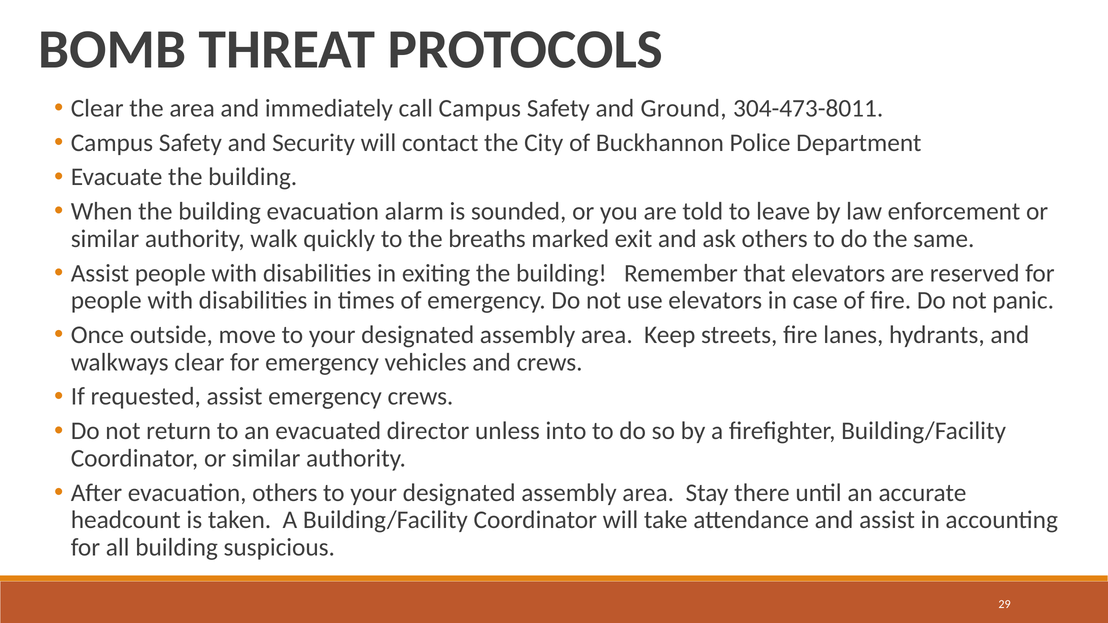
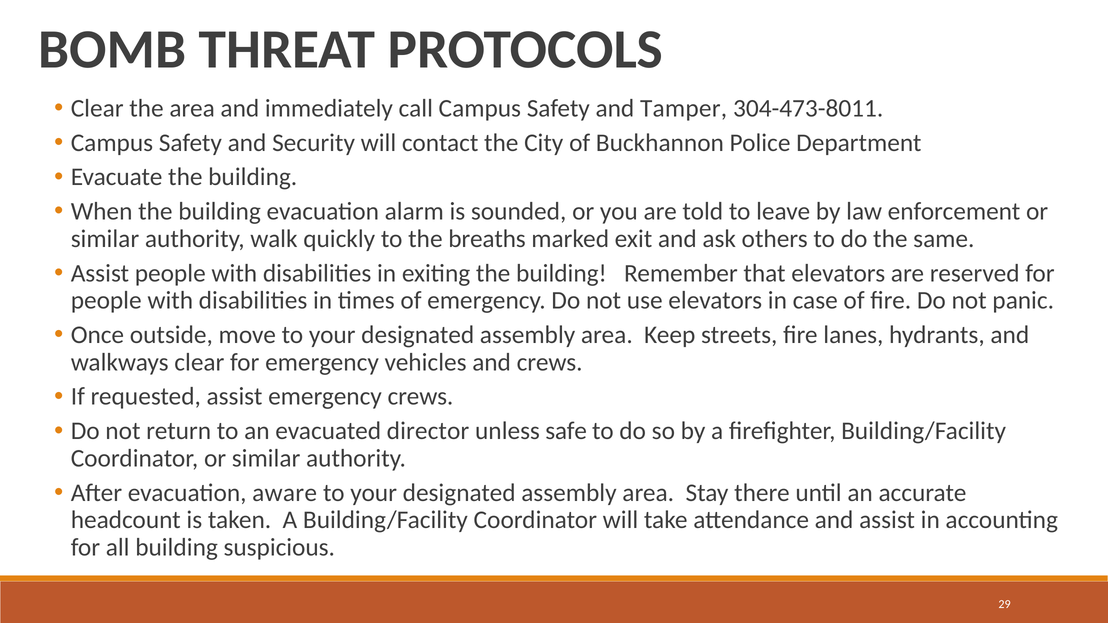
Ground: Ground -> Tamper
into: into -> safe
evacuation others: others -> aware
